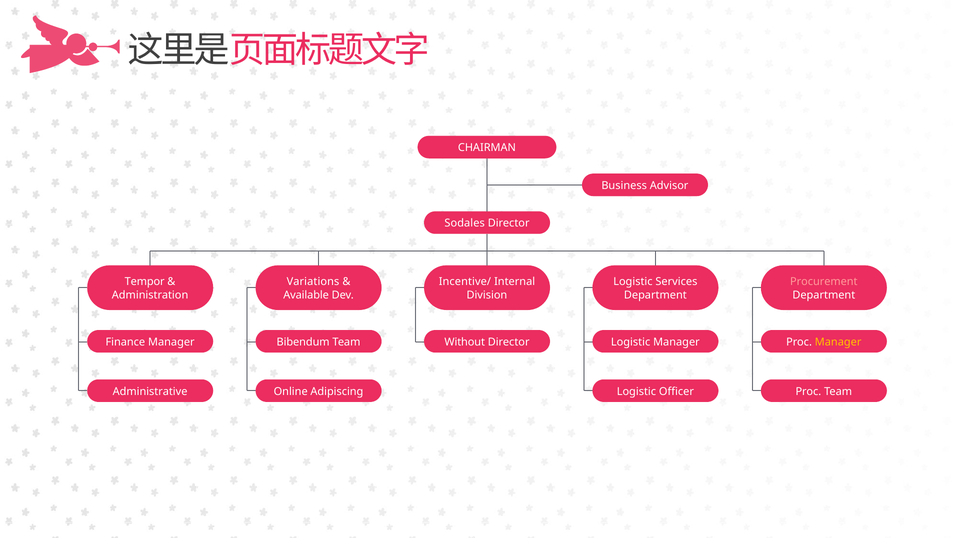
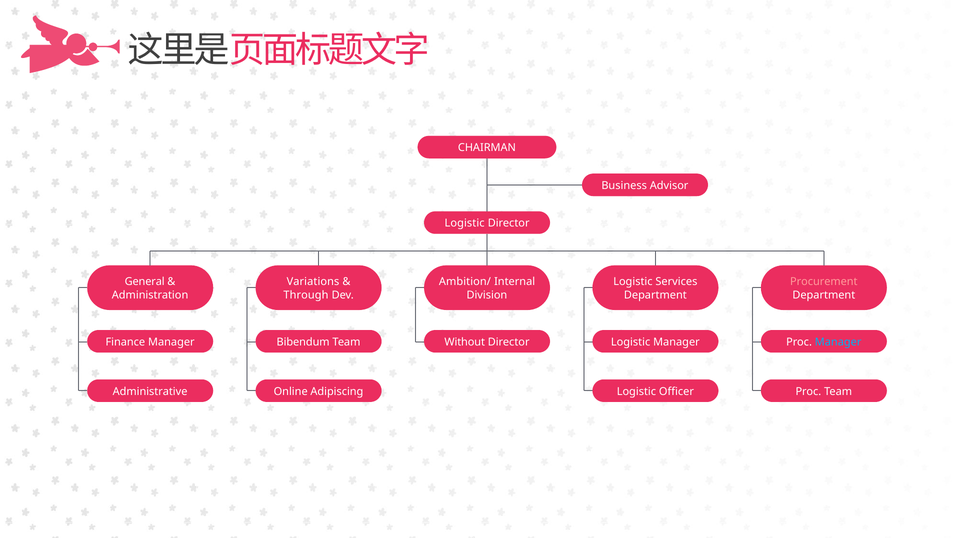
Sodales at (465, 223): Sodales -> Logistic
Tempor: Tempor -> General
Incentive/: Incentive/ -> Ambition/
Available: Available -> Through
Manager at (838, 342) colour: yellow -> light blue
